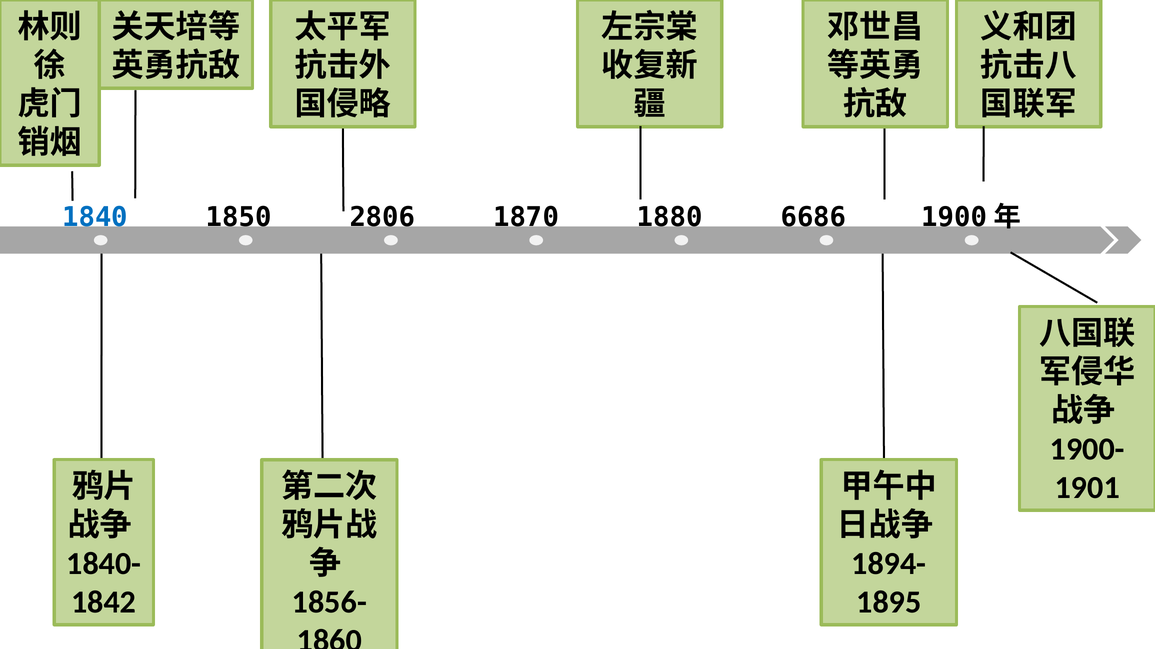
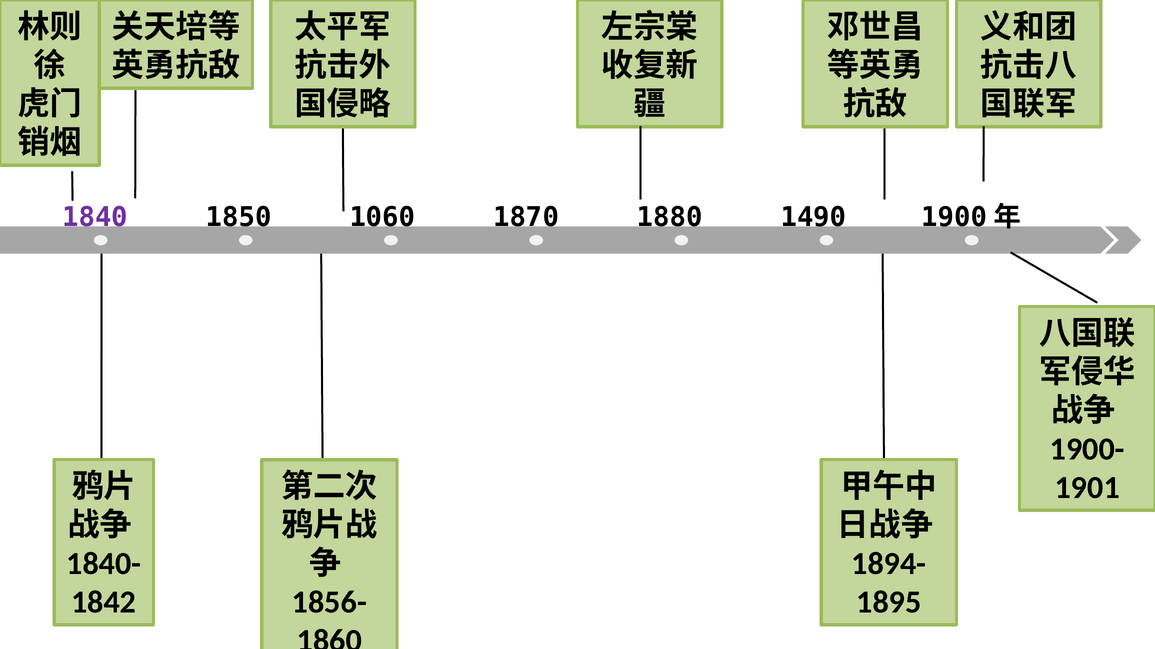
1840 colour: blue -> purple
2806: 2806 -> 1060
6686: 6686 -> 1490
